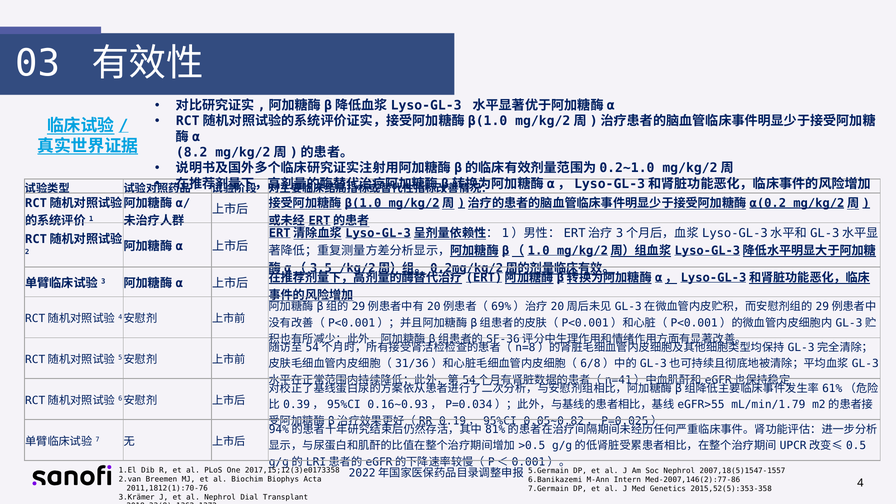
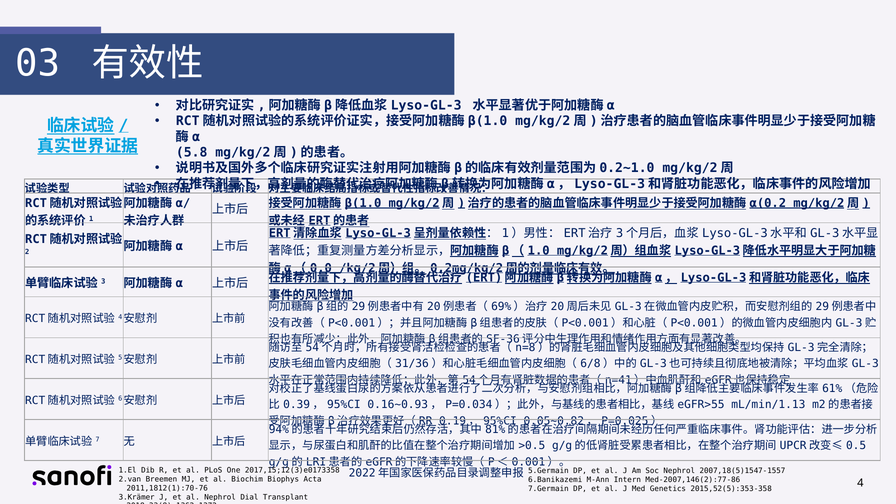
8.2: 8.2 -> 5.8
3.5: 3.5 -> 0.0
mL/min/1.79: mL/min/1.79 -> mL/min/1.13
